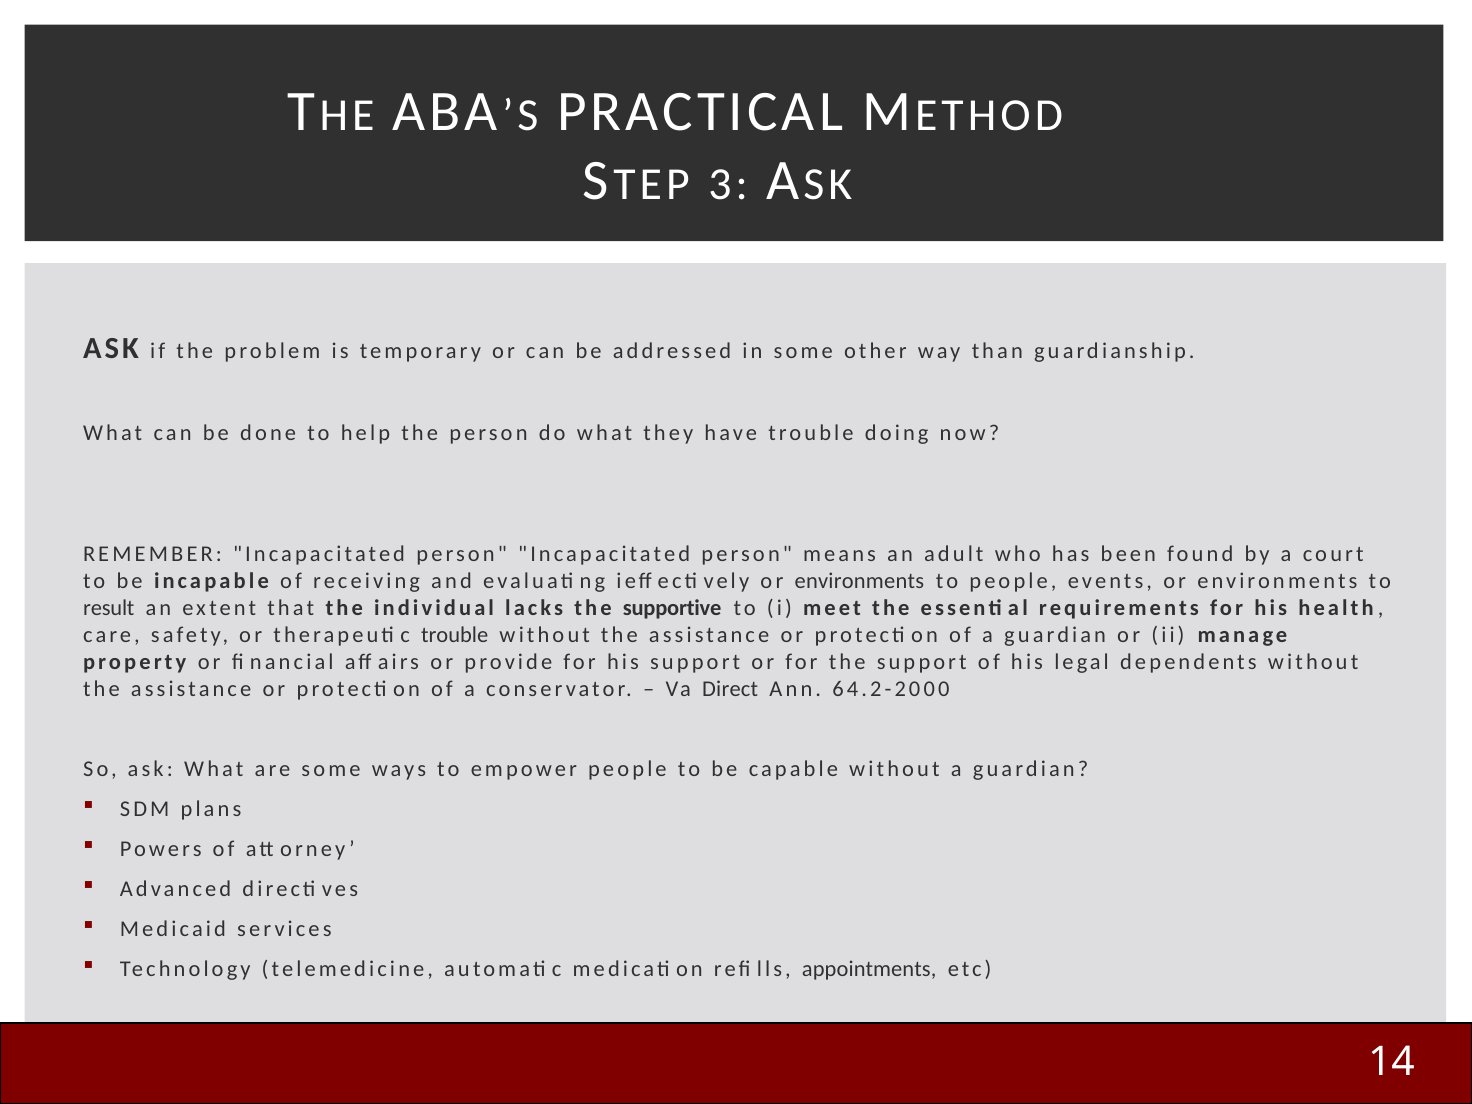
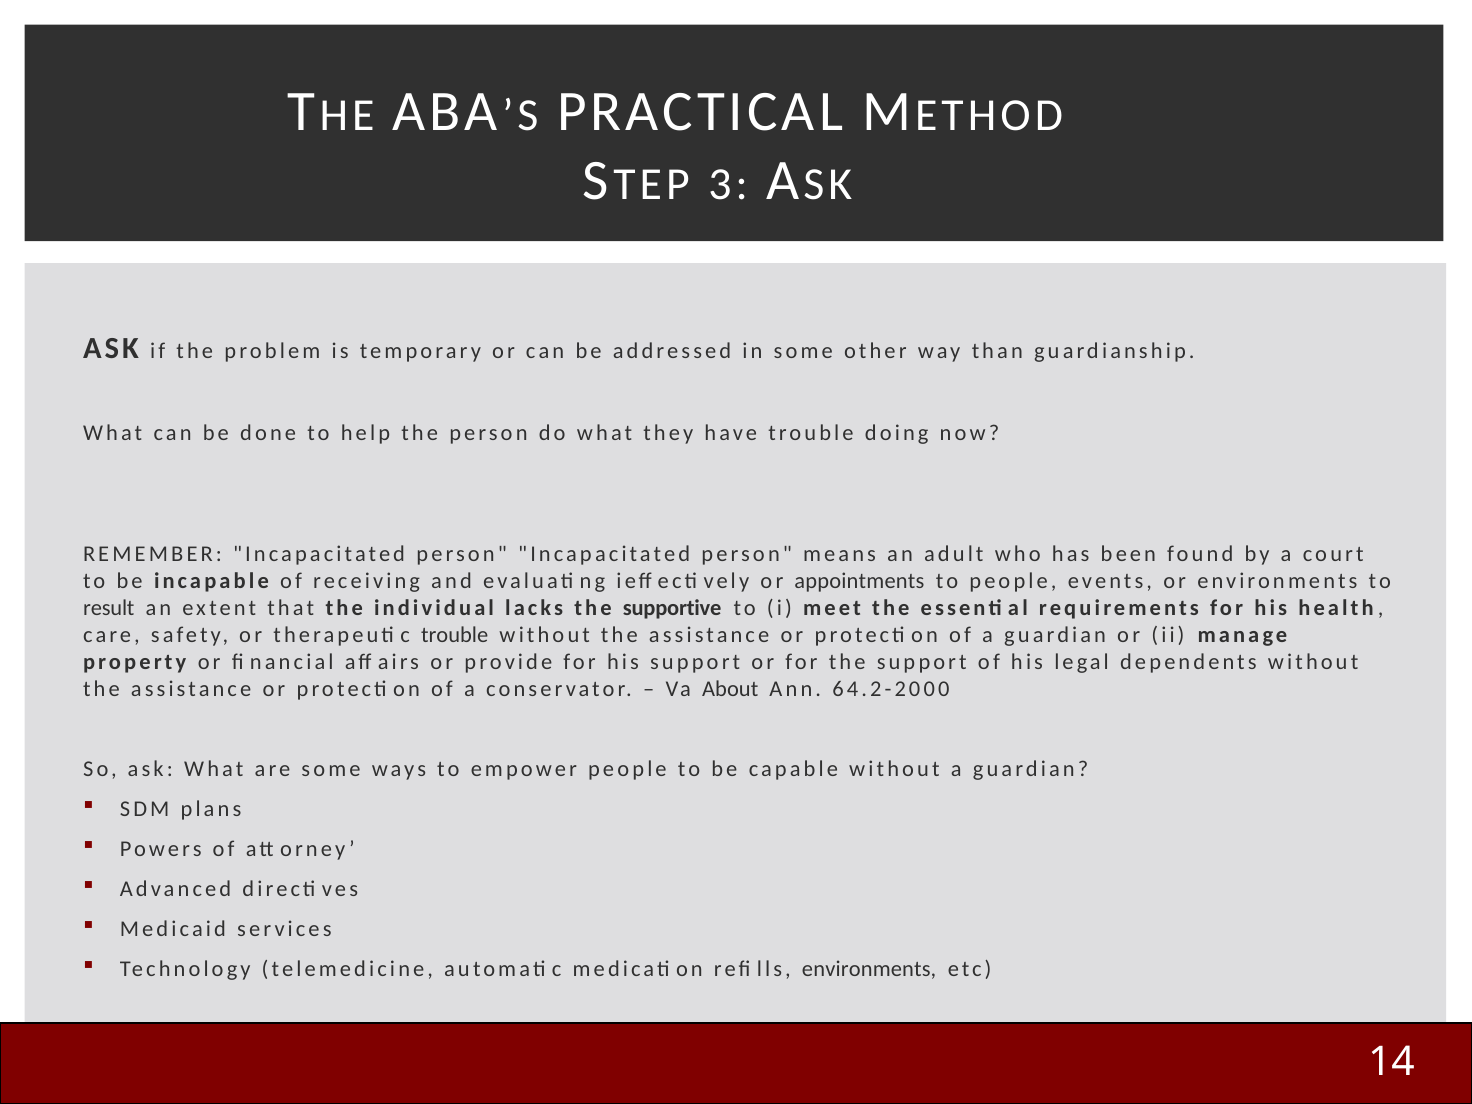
environments at (859, 581): environments -> appointments
Direct: Direct -> About
appointments at (869, 969): appointments -> environments
